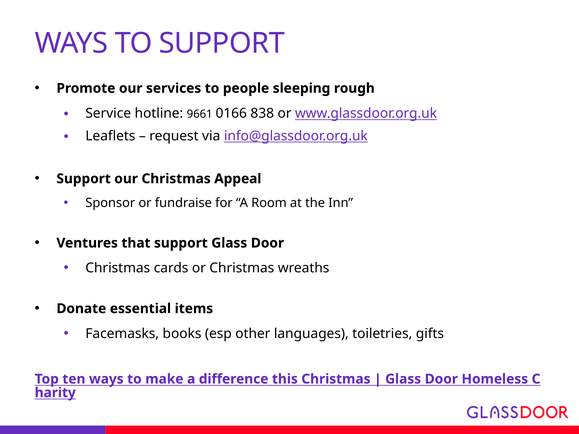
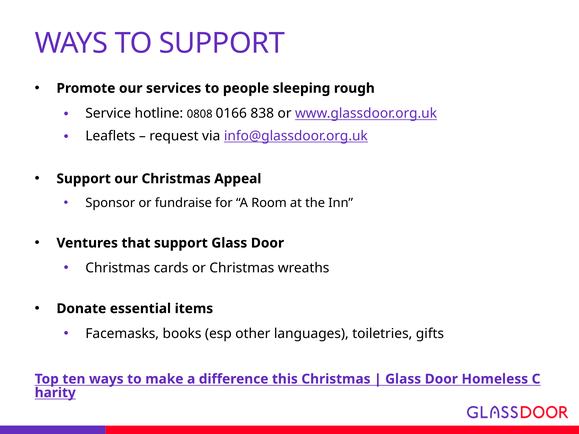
9661: 9661 -> 0808
